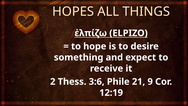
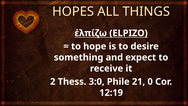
3:6: 3:6 -> 3:0
9: 9 -> 0
